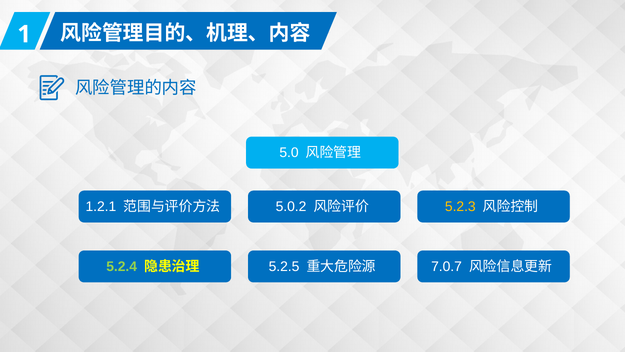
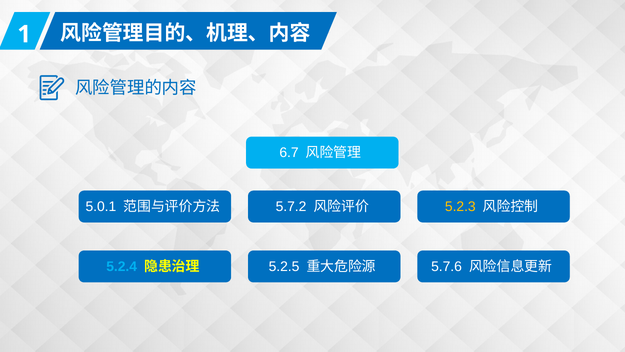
5.0: 5.0 -> 6.7
1.2.1: 1.2.1 -> 5.0.1
5.0.2: 5.0.2 -> 5.7.2
5.2.4 colour: light green -> light blue
7.0.7: 7.0.7 -> 5.7.6
